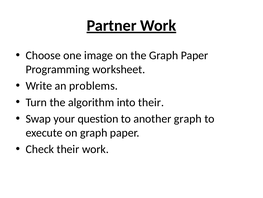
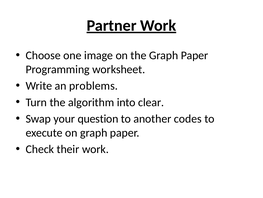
into their: their -> clear
another graph: graph -> codes
